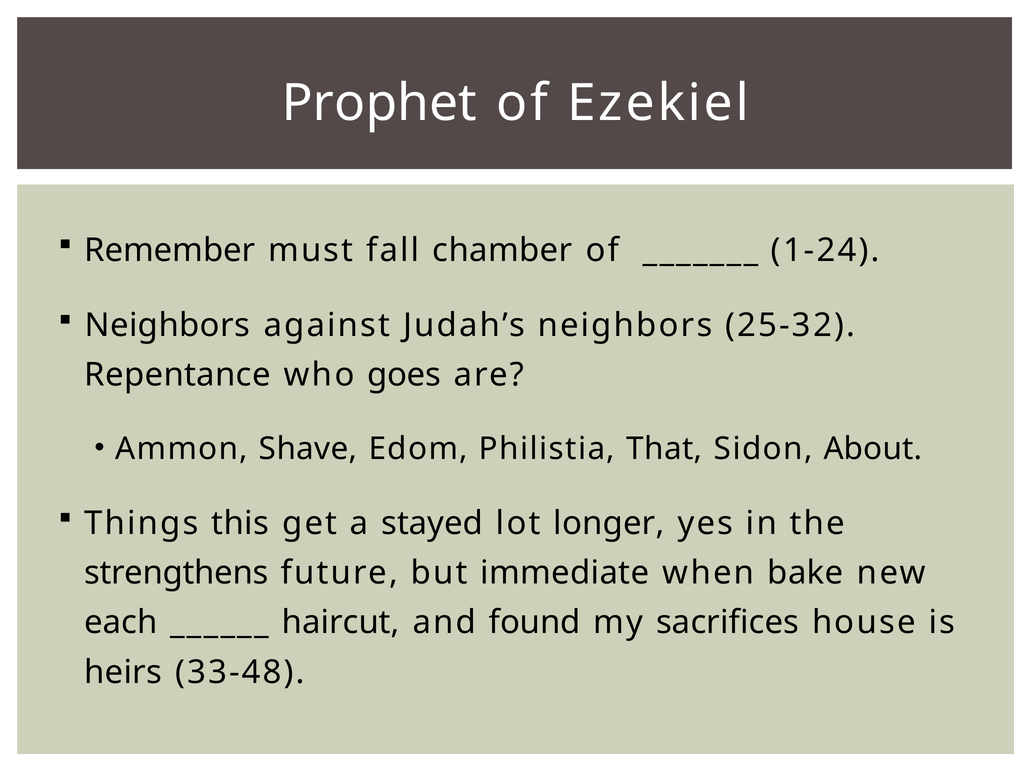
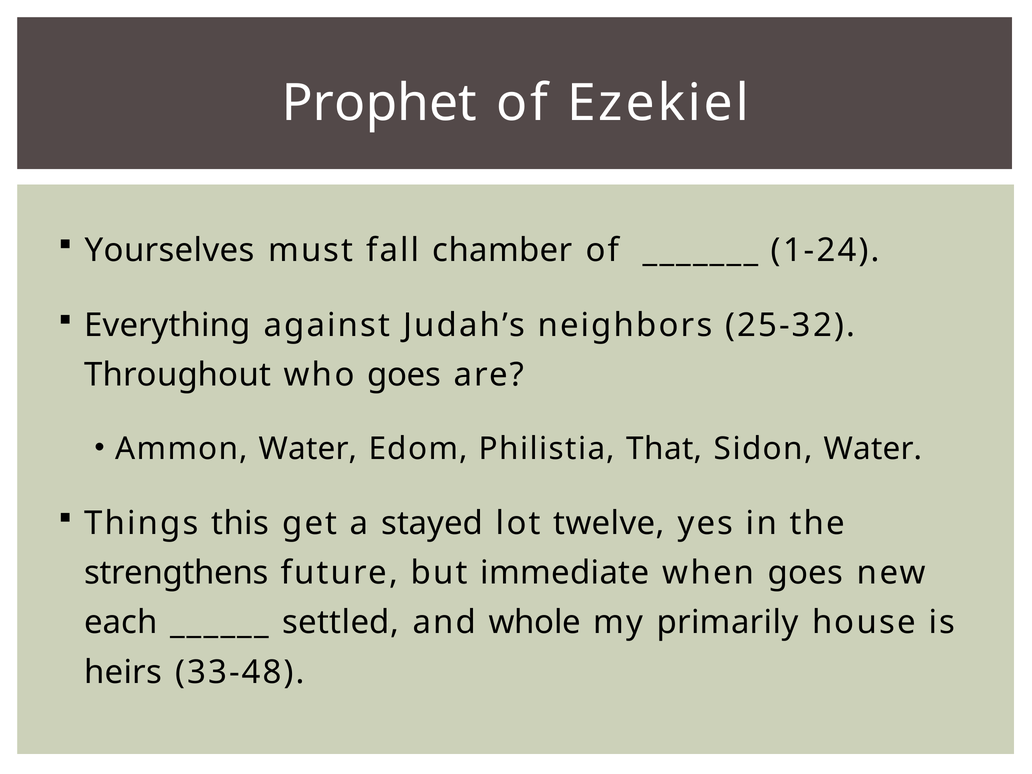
Remember: Remember -> Yourselves
Neighbors at (167, 326): Neighbors -> Everything
Repentance: Repentance -> Throughout
Ammon Shave: Shave -> Water
Sidon About: About -> Water
longer: longer -> twelve
when bake: bake -> goes
haircut: haircut -> settled
found: found -> whole
sacrifices: sacrifices -> primarily
